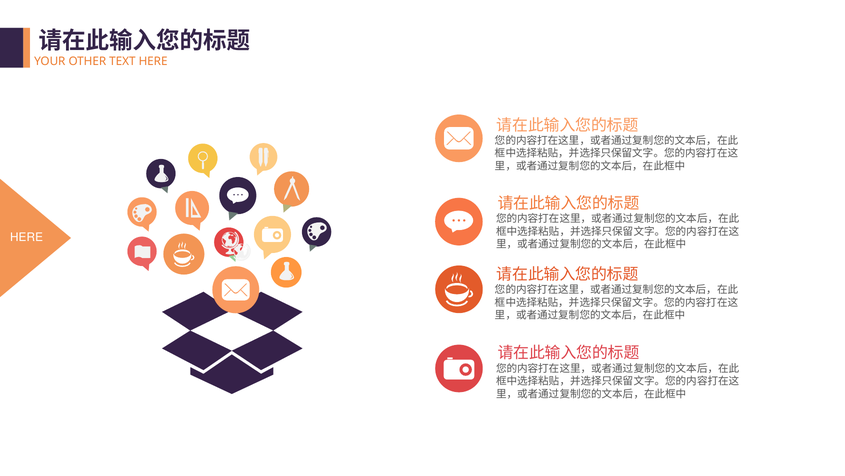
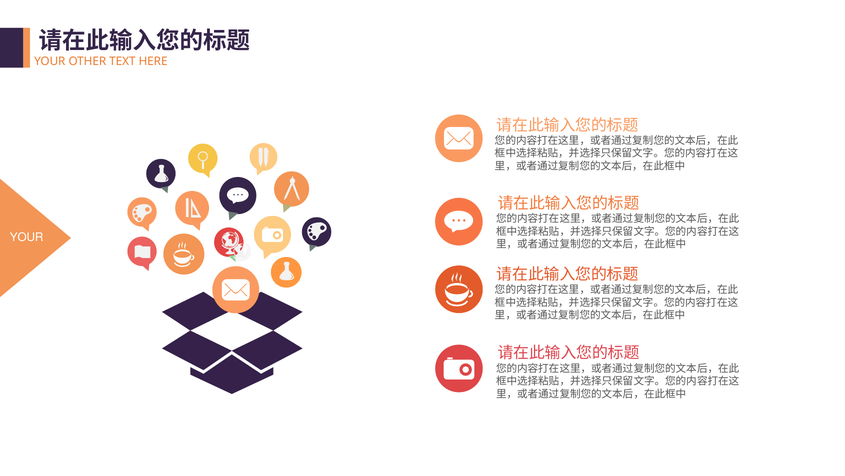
HERE at (27, 237): HERE -> YOUR
